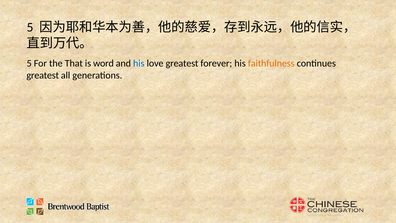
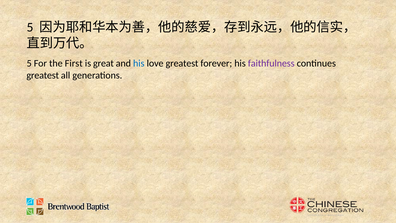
That: That -> First
word: word -> great
faithfulness colour: orange -> purple
